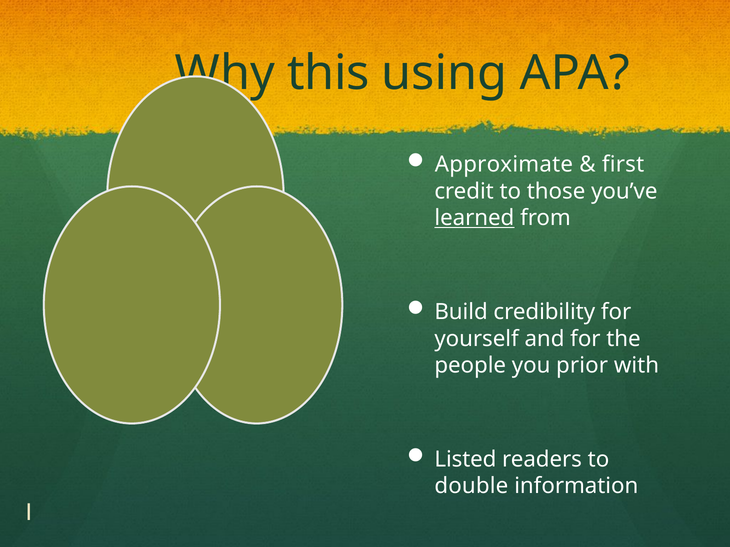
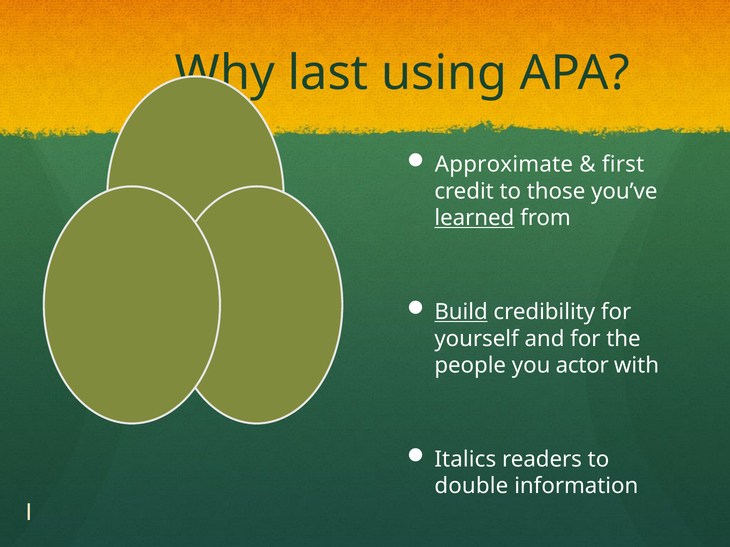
this: this -> last
Build underline: none -> present
prior: prior -> actor
Listed: Listed -> Italics
